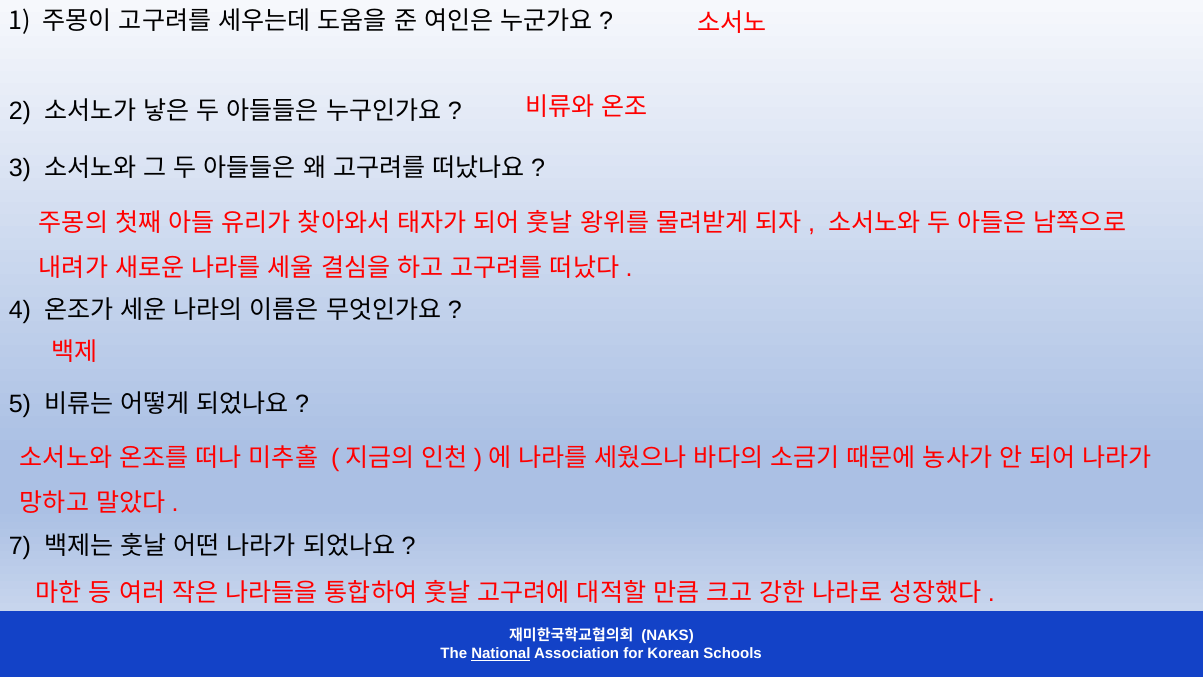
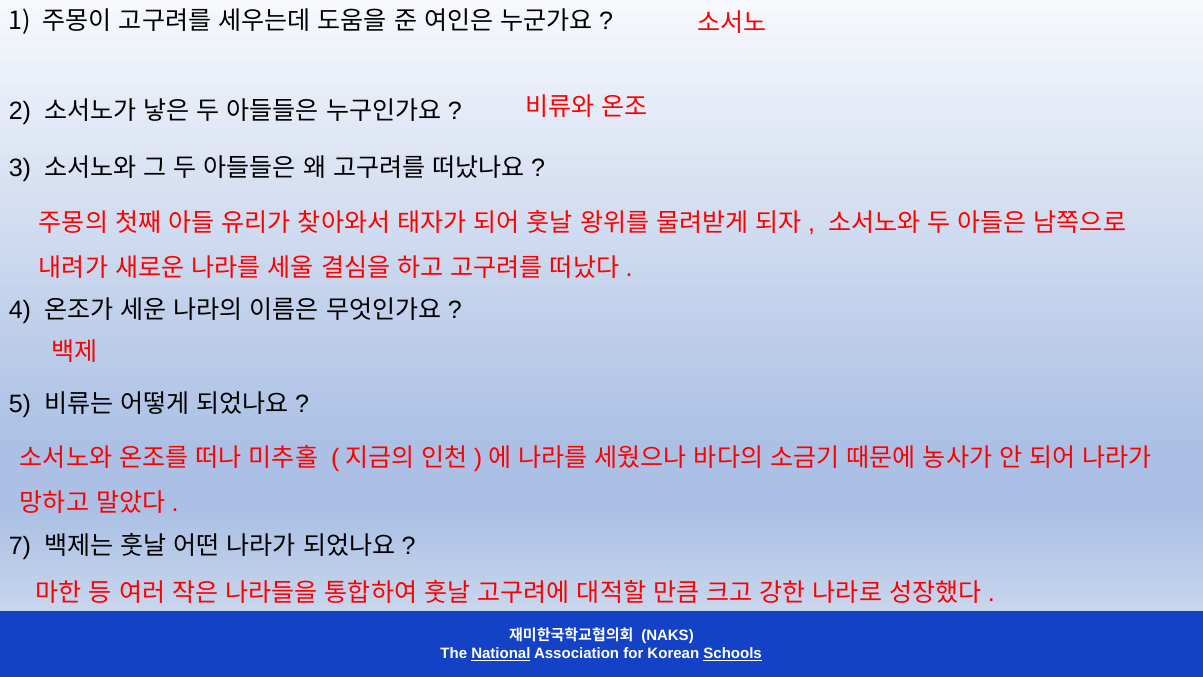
Schools underline: none -> present
